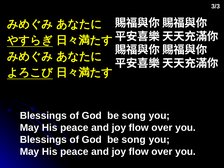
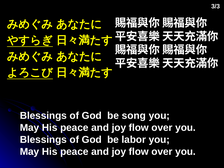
song at (134, 140): song -> labor
